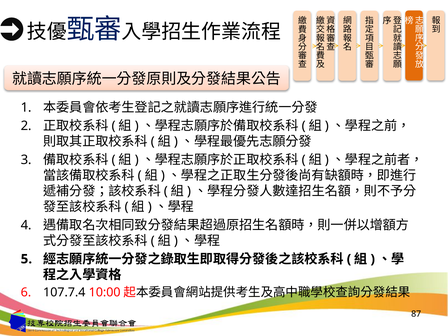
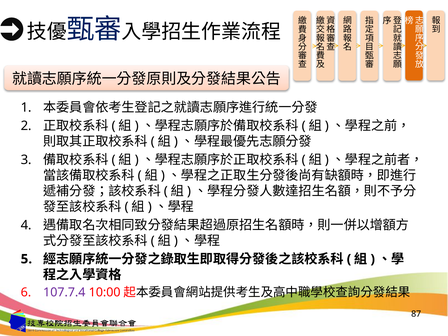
107.7.4 colour: black -> purple
